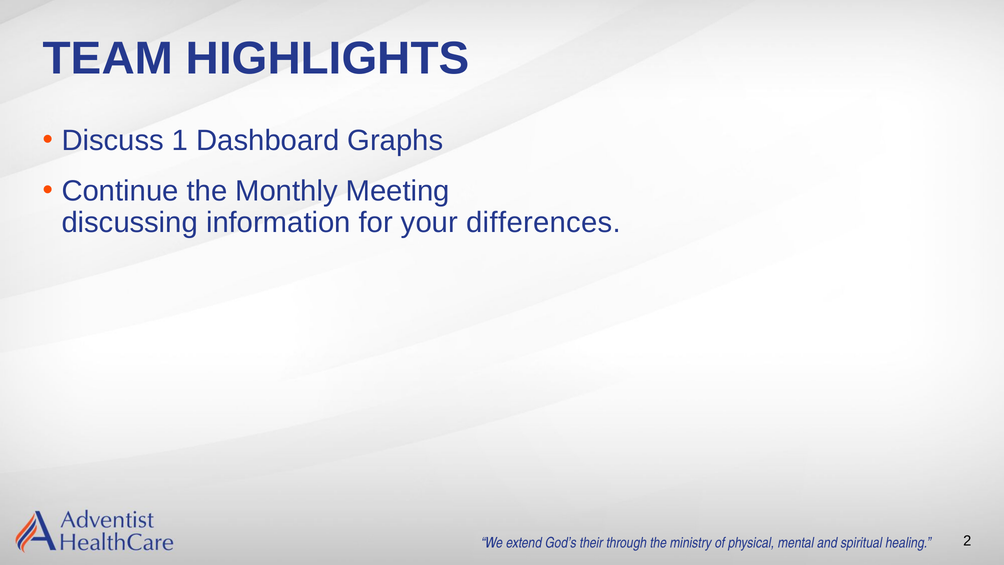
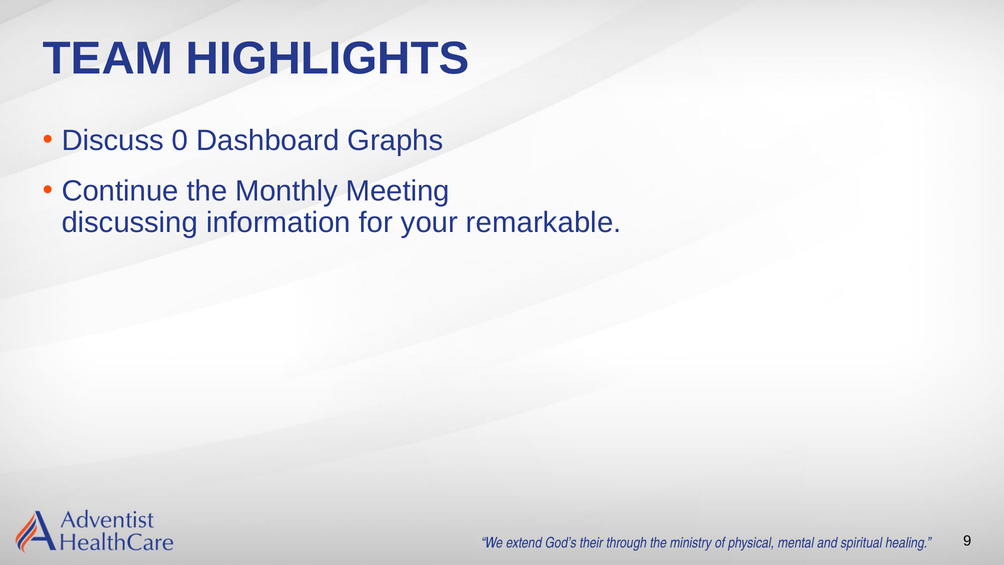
1: 1 -> 0
differences: differences -> remarkable
2: 2 -> 9
